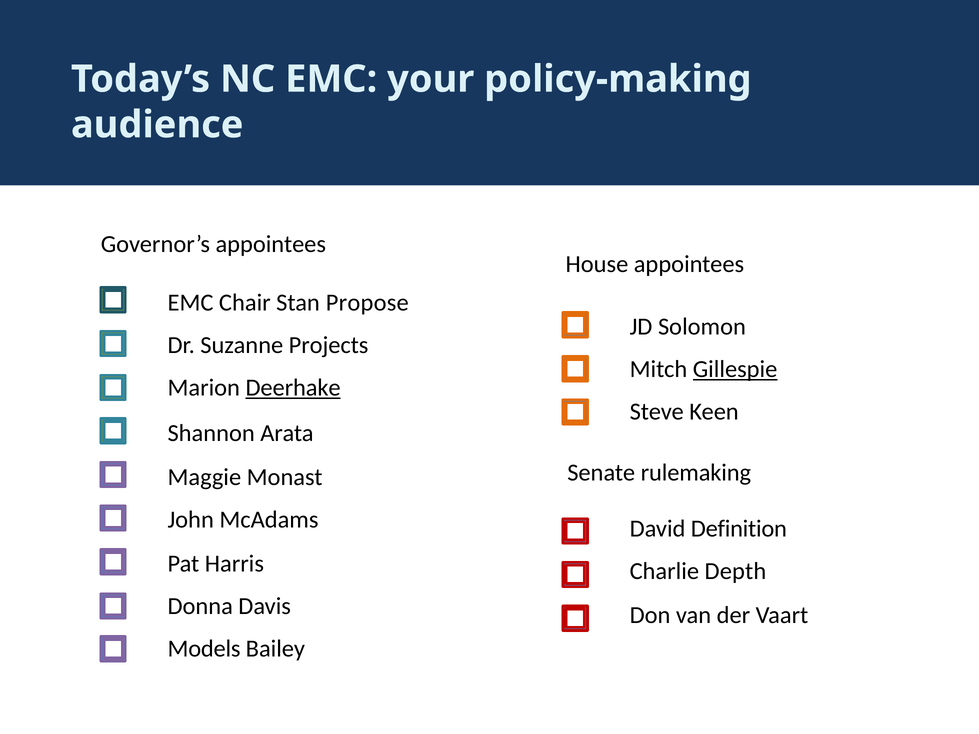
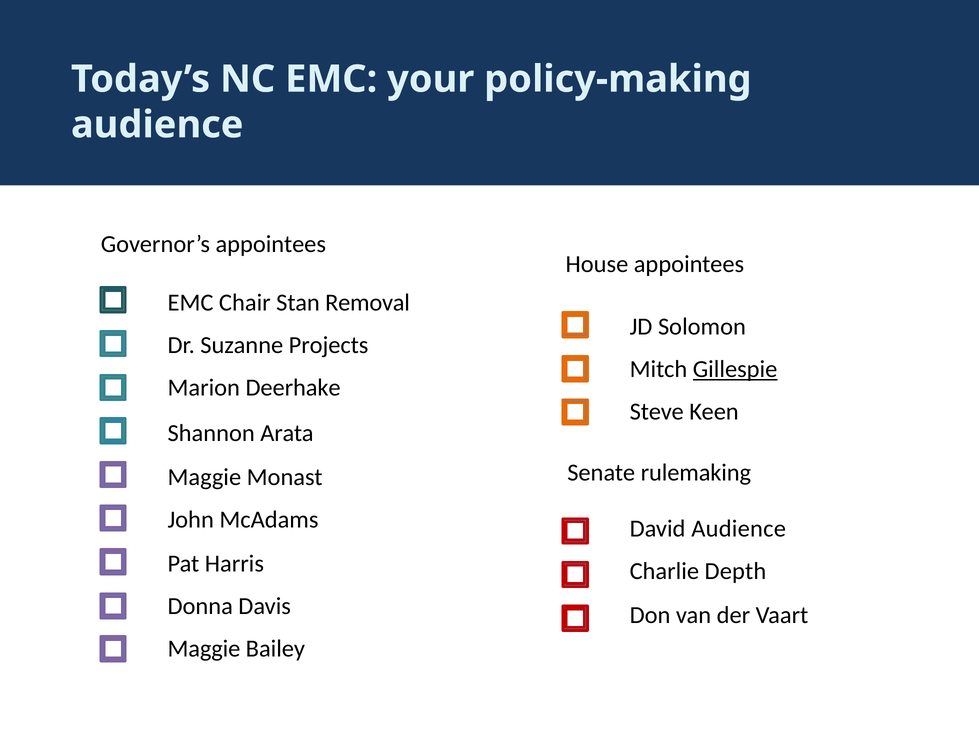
Propose: Propose -> Removal
Deerhake underline: present -> none
David Definition: Definition -> Audience
Models at (204, 649): Models -> Maggie
